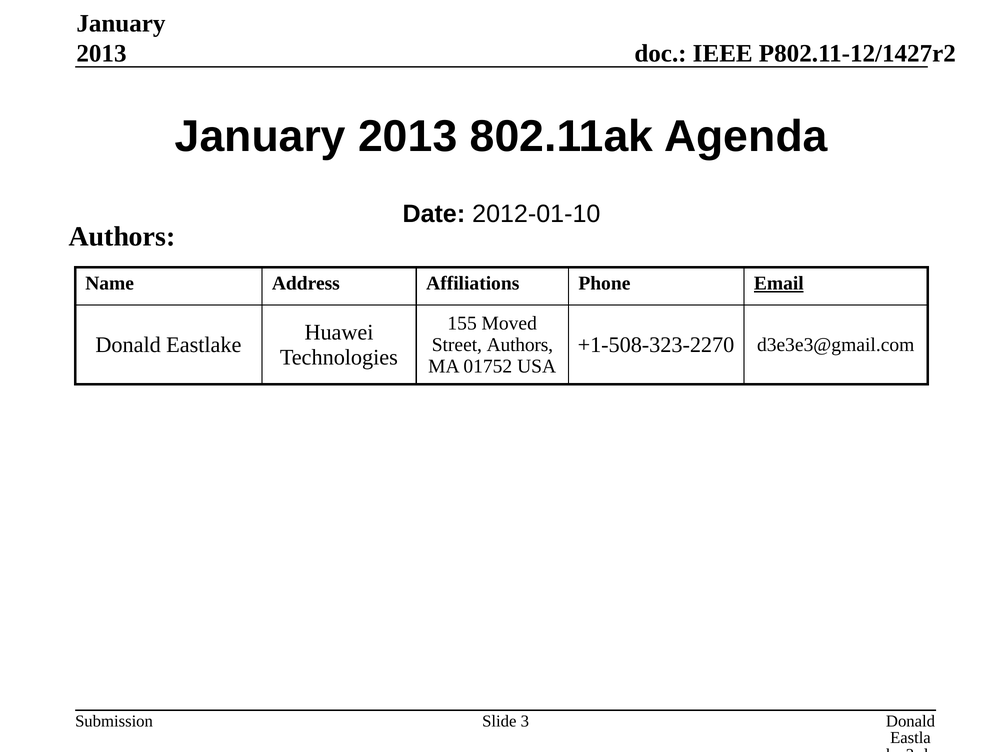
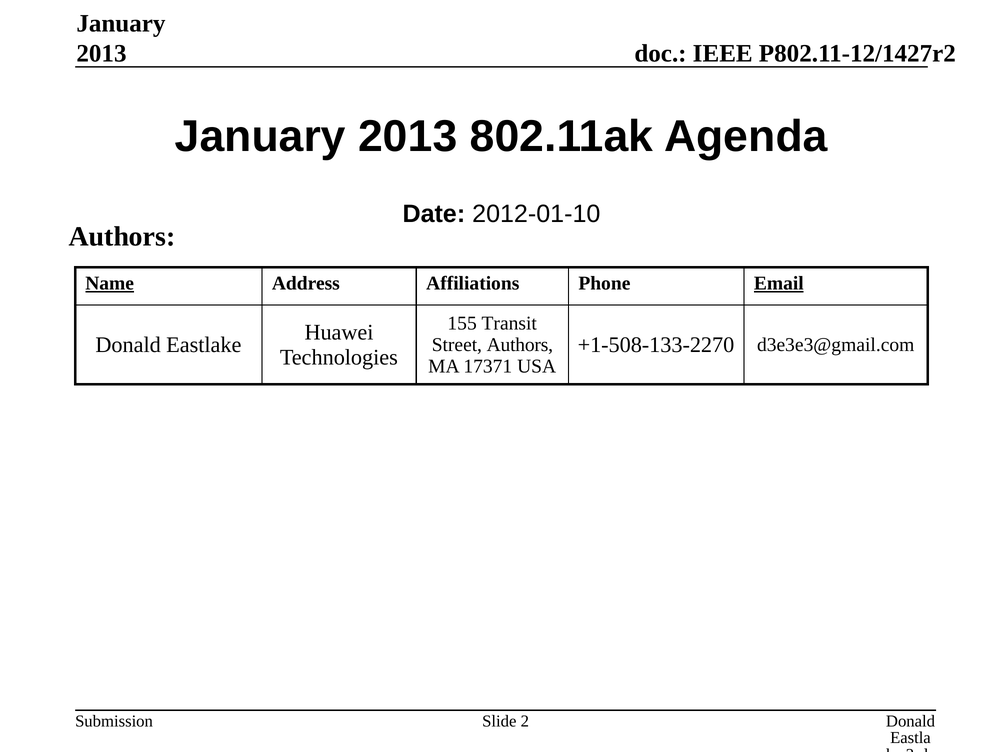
Name underline: none -> present
Moved: Moved -> Transit
+1-508-323-2270: +1-508-323-2270 -> +1-508-133-2270
01752: 01752 -> 17371
3: 3 -> 2
